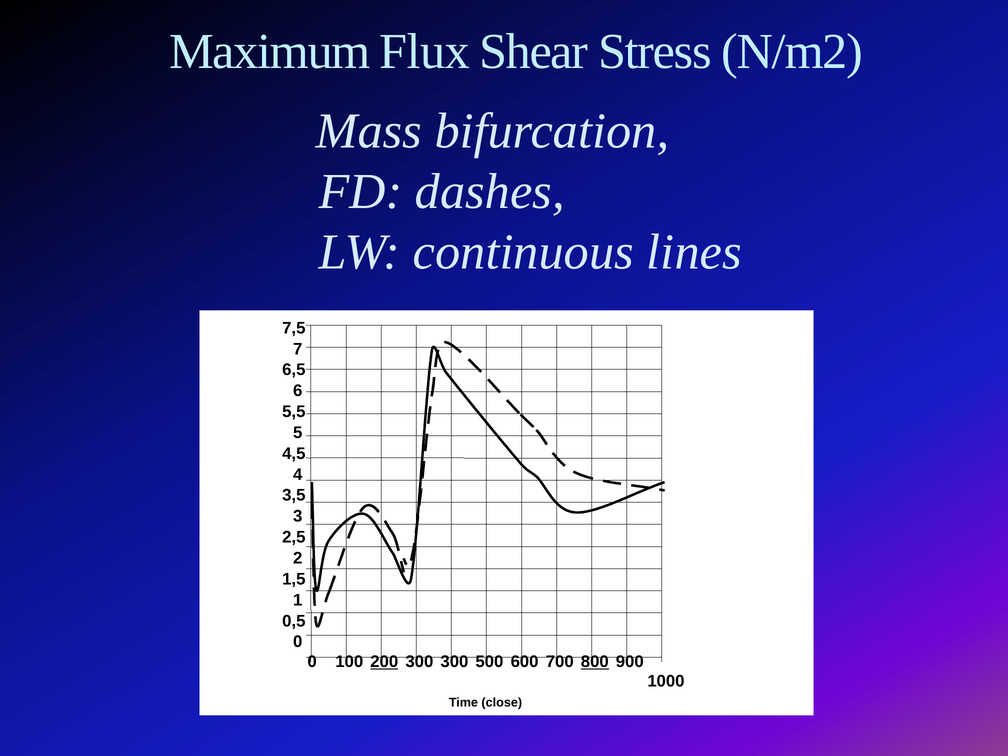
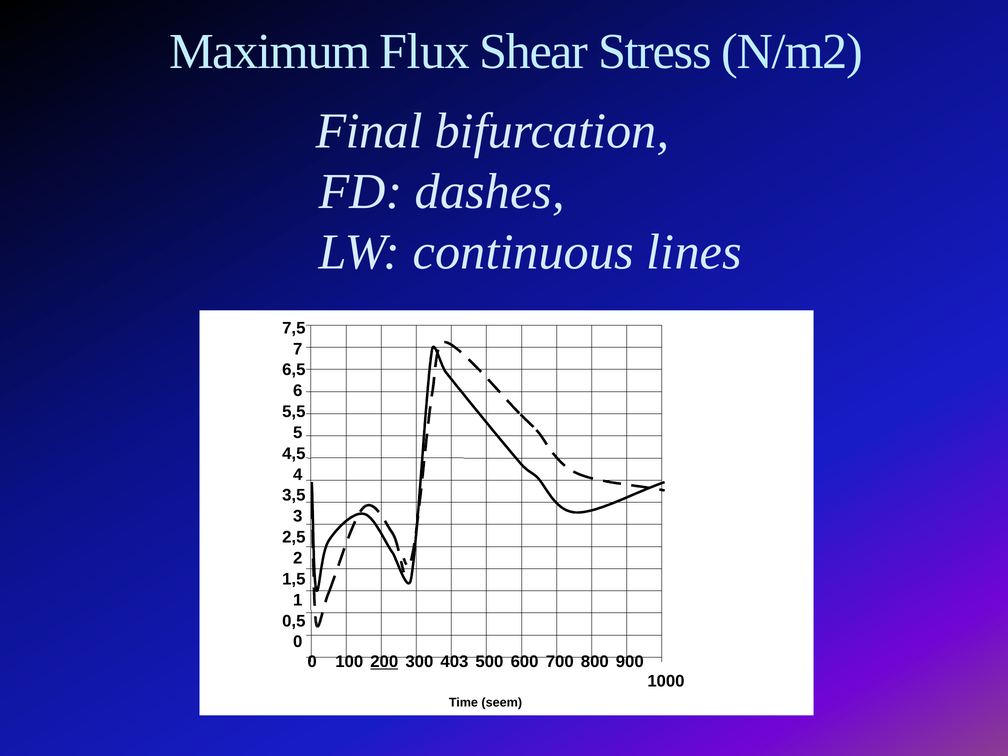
Mass: Mass -> Final
300 300: 300 -> 403
800 underline: present -> none
close: close -> seem
